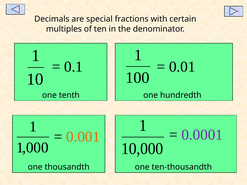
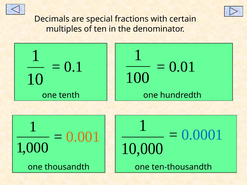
0.0001 colour: purple -> blue
